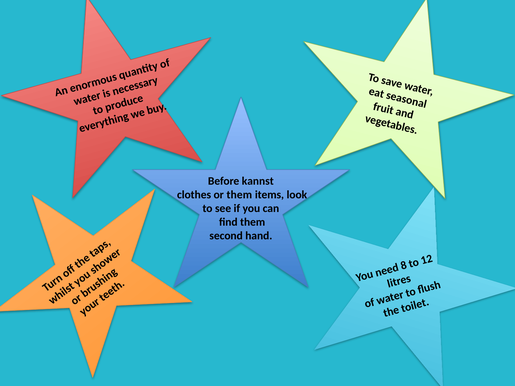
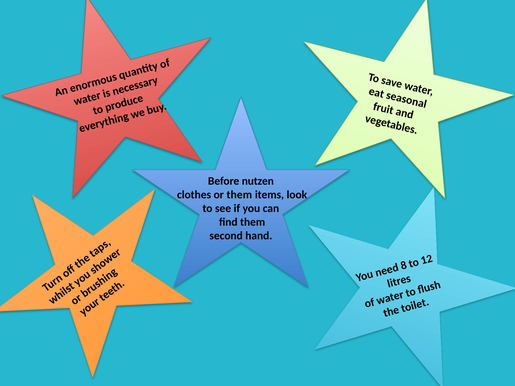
kannst: kannst -> nutzen
